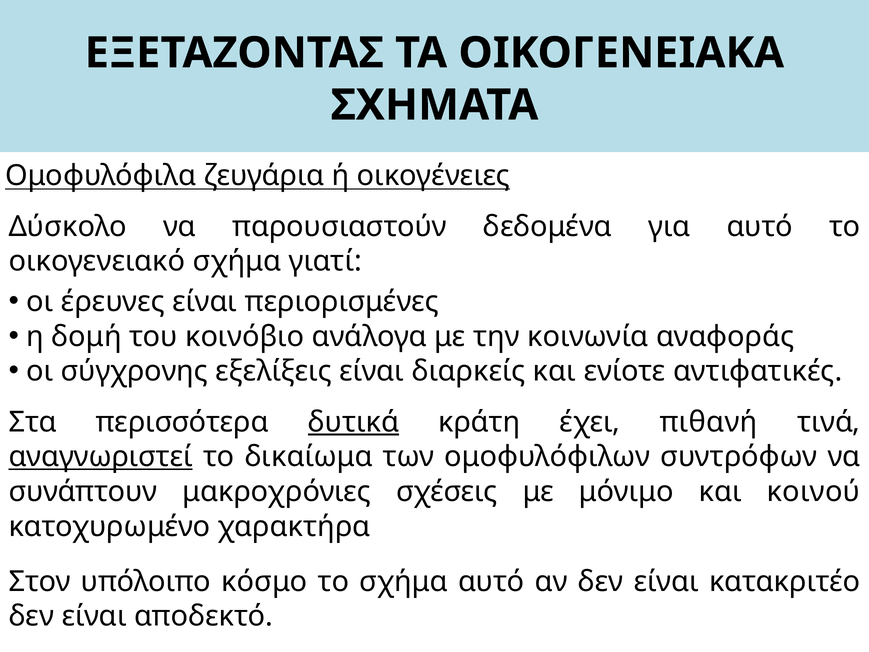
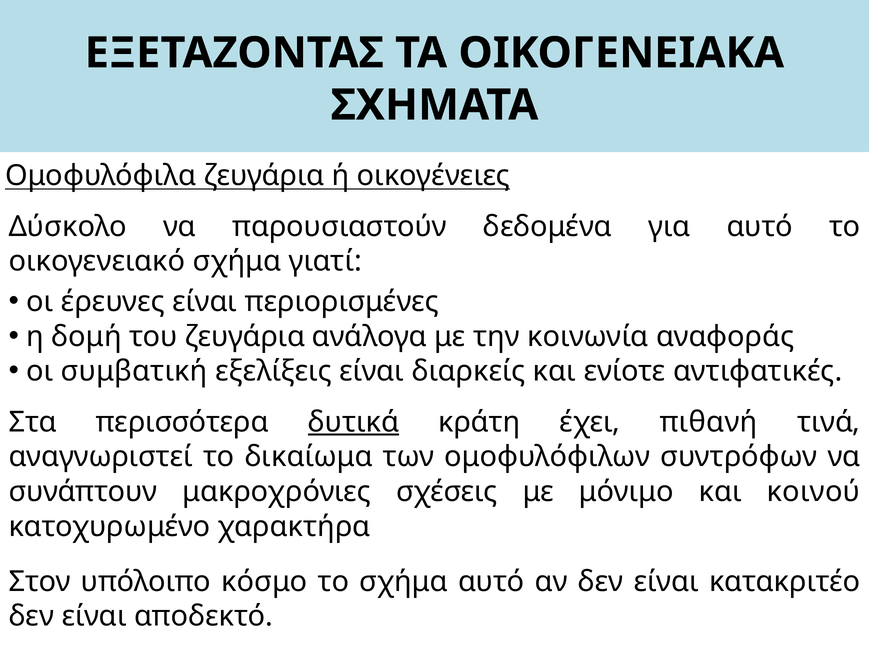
του κοινόβιο: κοινόβιο -> ζευγάρια
σύγχρονης: σύγχρονης -> συμβατική
αναγνωριστεί underline: present -> none
